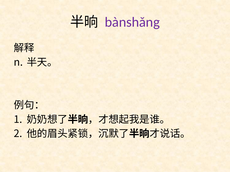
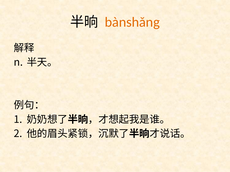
bànshǎng colour: purple -> orange
